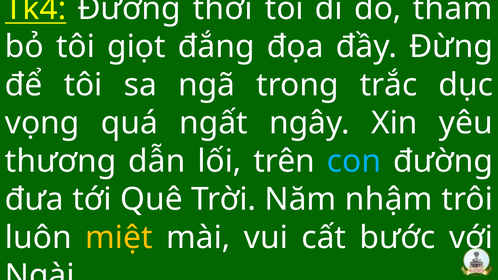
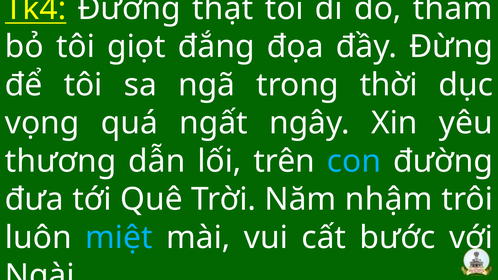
thời: thời -> thật
trắc: trắc -> thời
miệt colour: yellow -> light blue
